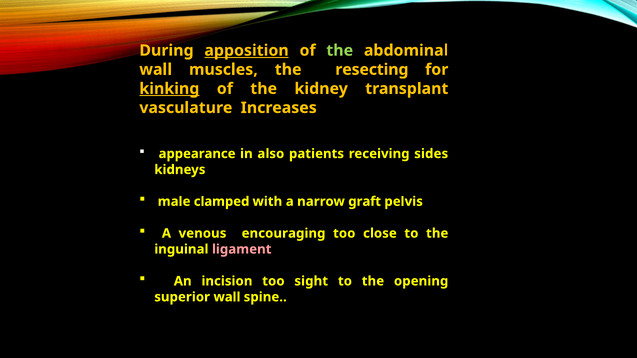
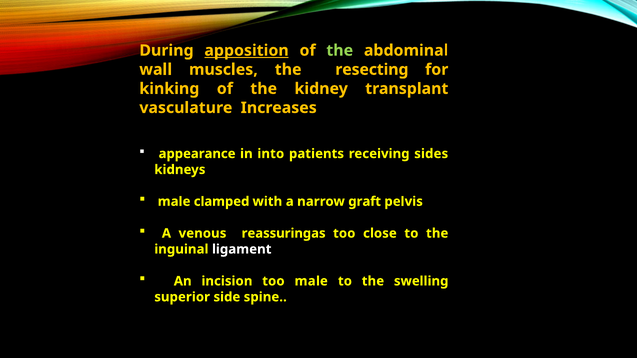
kinking underline: present -> none
also: also -> into
encouraging: encouraging -> reassuringas
ligament colour: pink -> white
too sight: sight -> male
opening: opening -> swelling
superior wall: wall -> side
